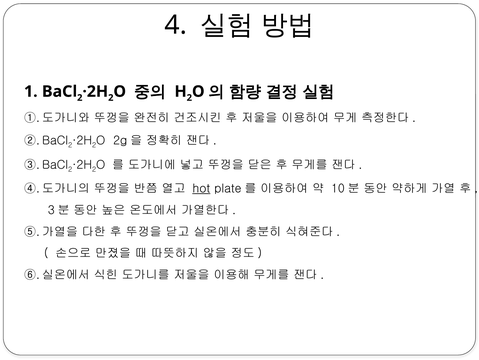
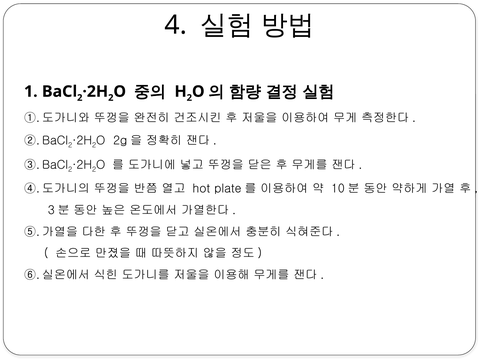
hot underline: present -> none
